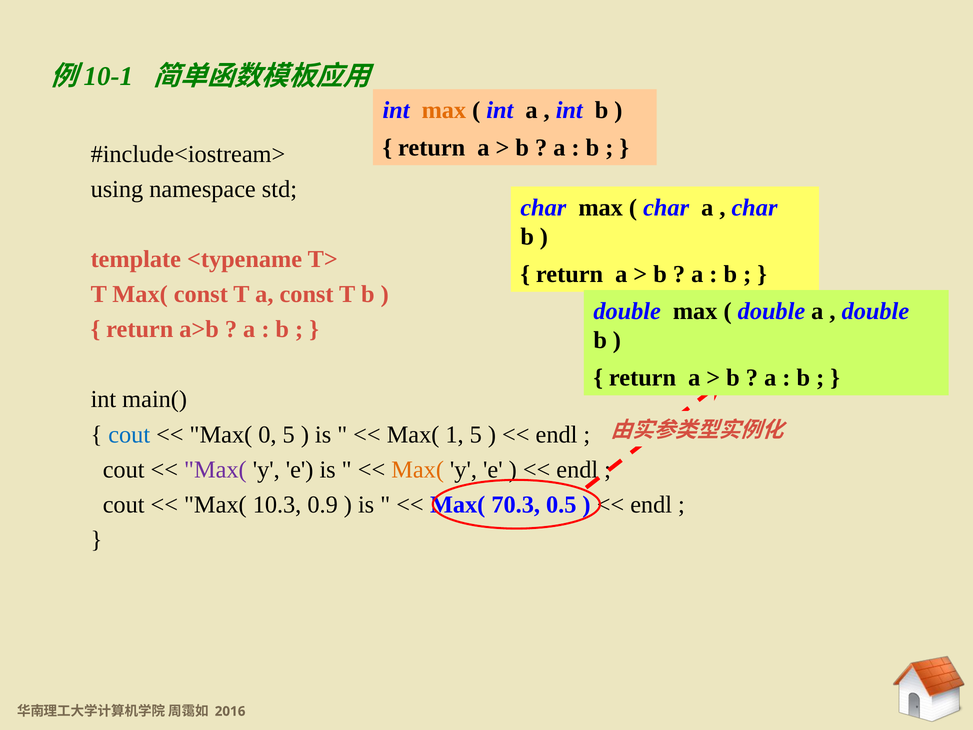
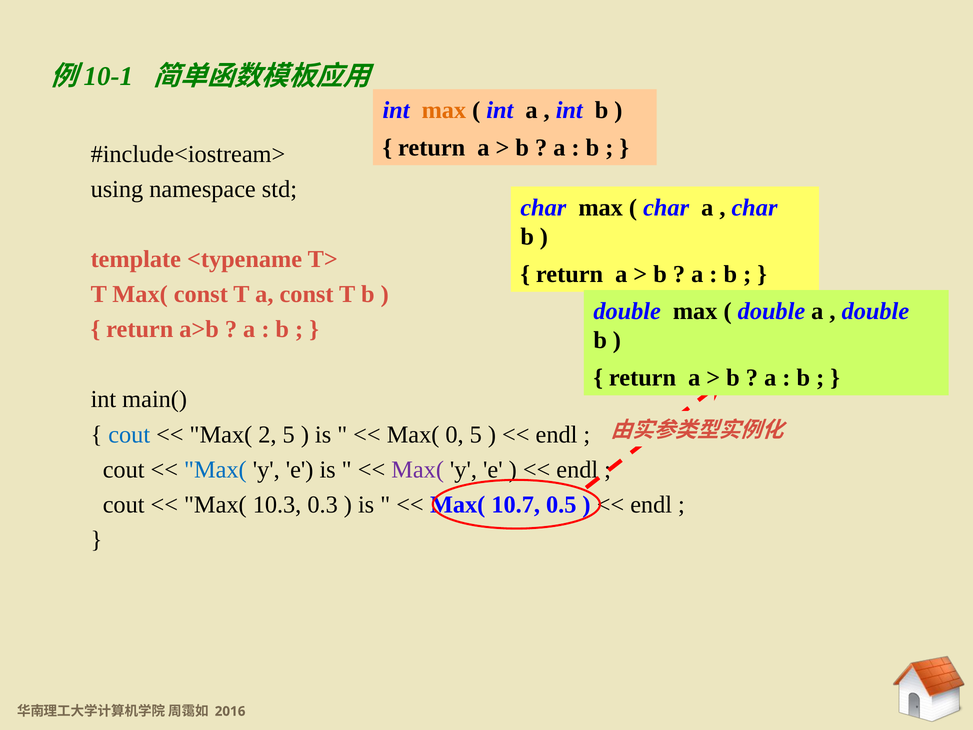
0: 0 -> 2
1: 1 -> 0
Max( at (215, 469) colour: purple -> blue
Max( at (418, 469) colour: orange -> purple
0.9: 0.9 -> 0.3
70.3: 70.3 -> 10.7
